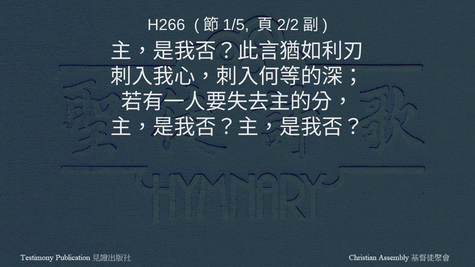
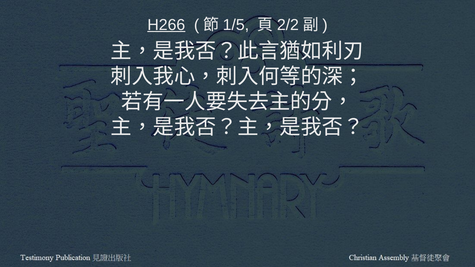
H266 underline: none -> present
